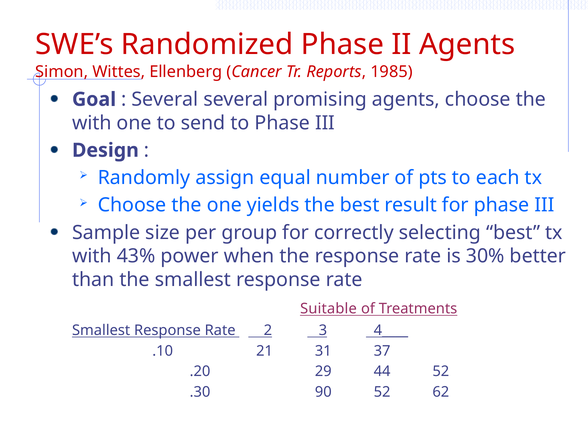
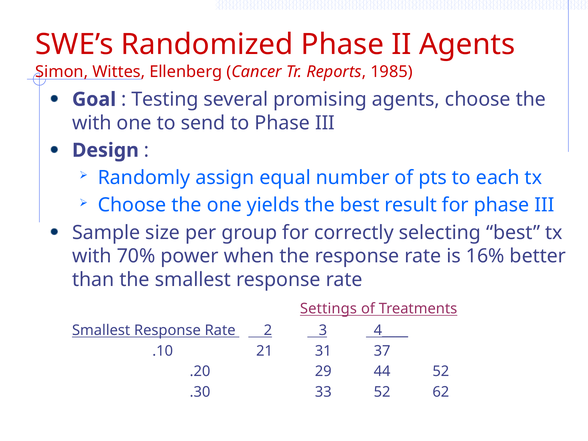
Several at (165, 99): Several -> Testing
43%: 43% -> 70%
30%: 30% -> 16%
Suitable: Suitable -> Settings
90: 90 -> 33
